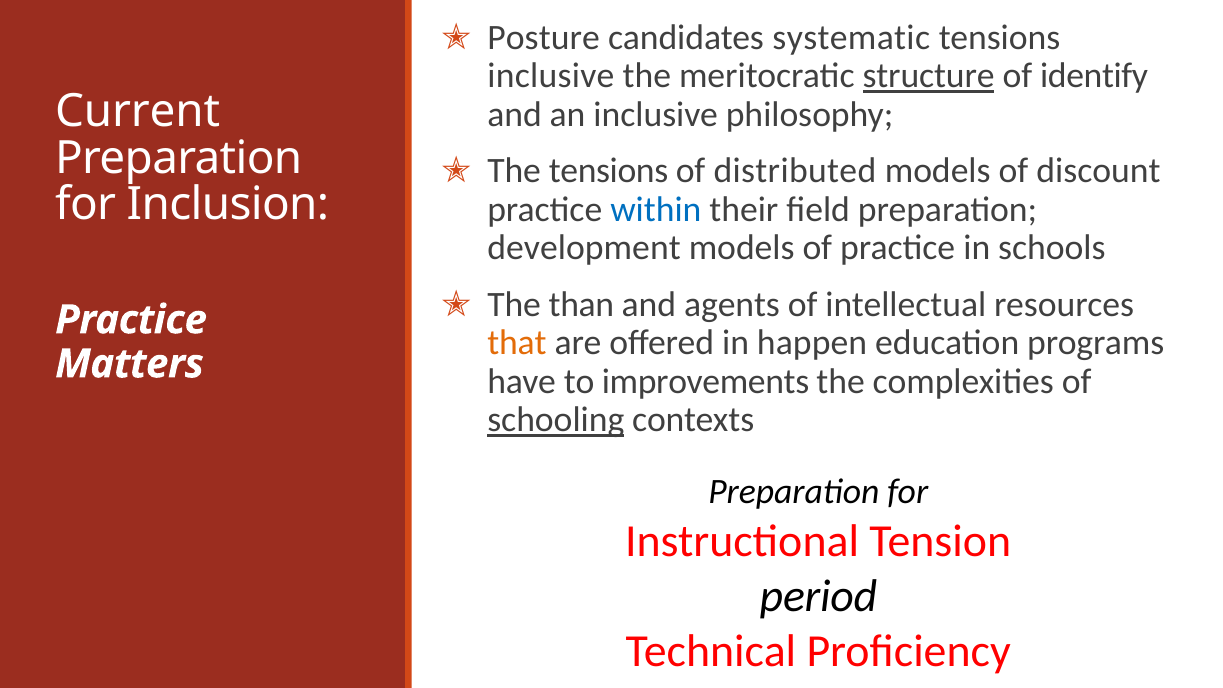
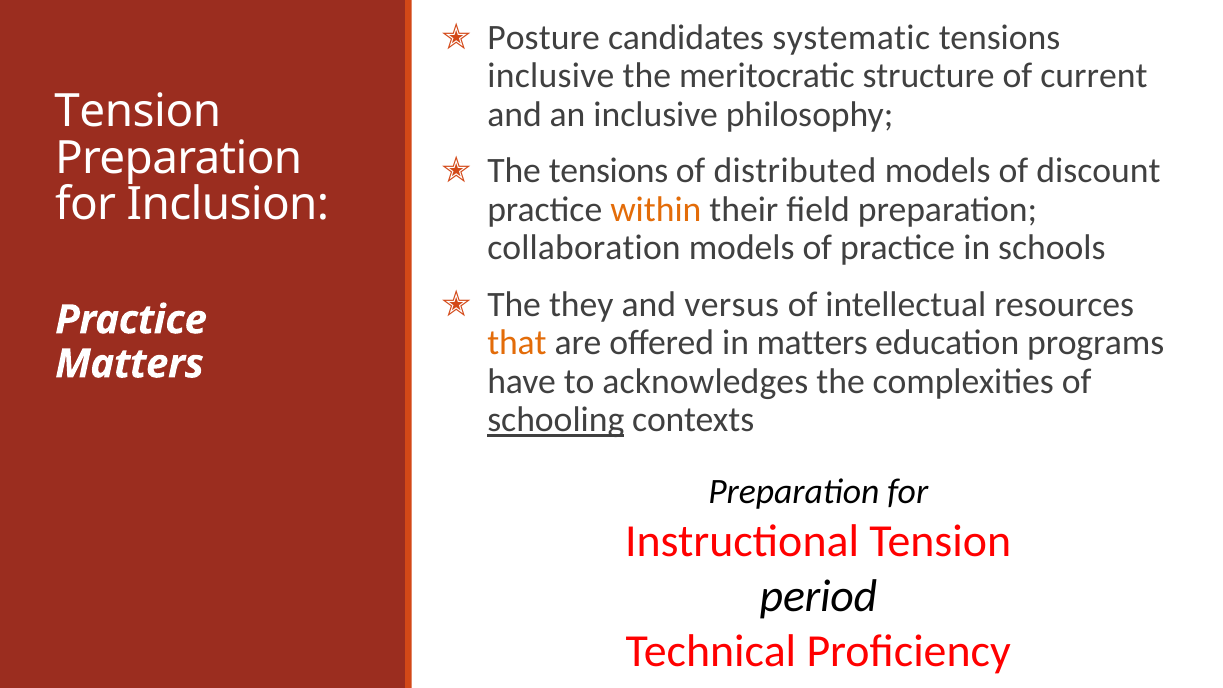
structure underline: present -> none
identify: identify -> current
Current at (138, 111): Current -> Tension
within colour: blue -> orange
development: development -> collaboration
than: than -> they
agents: agents -> versus
in happen: happen -> matters
improvements: improvements -> acknowledges
